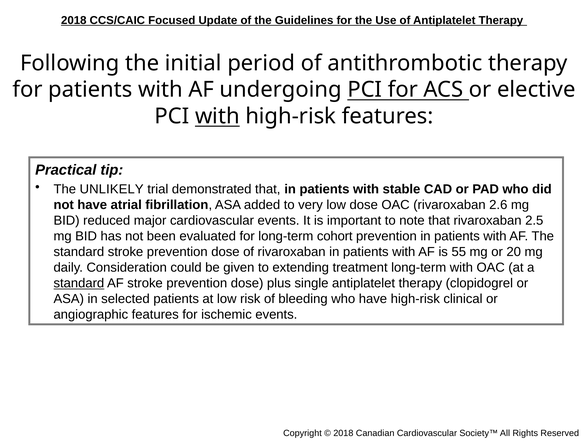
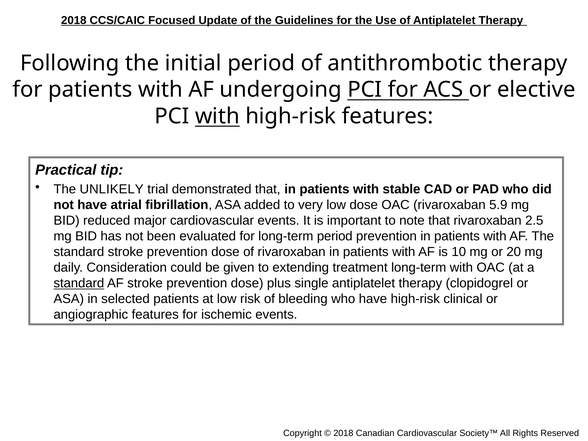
2.6: 2.6 -> 5.9
long-term cohort: cohort -> period
55: 55 -> 10
